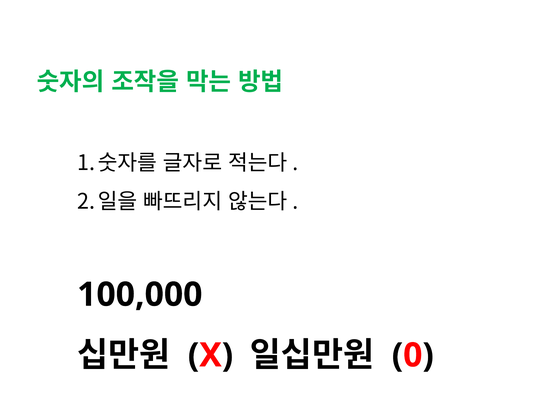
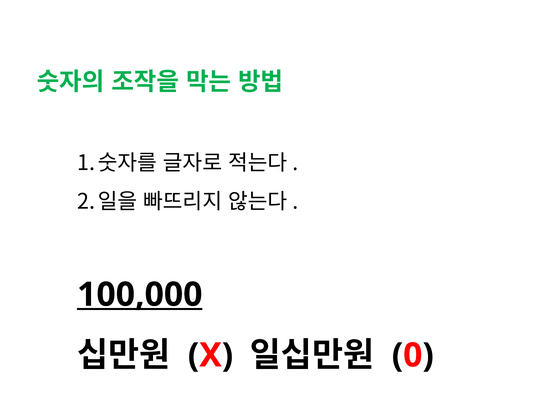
100,000 underline: none -> present
